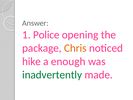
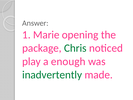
Police: Police -> Marie
Chris colour: orange -> green
hike: hike -> play
